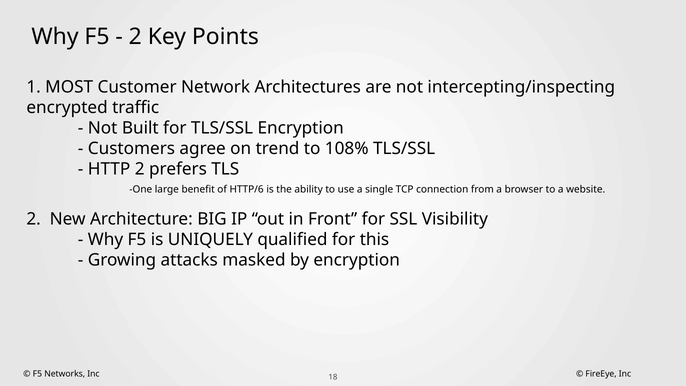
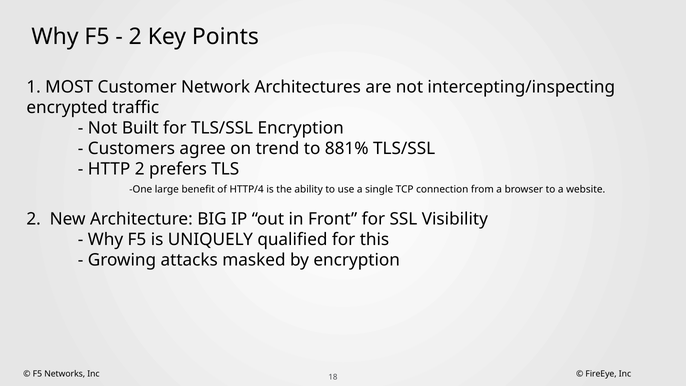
108%: 108% -> 881%
HTTP/6: HTTP/6 -> HTTP/4
